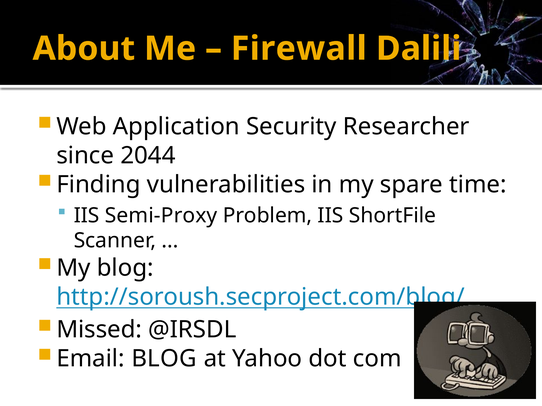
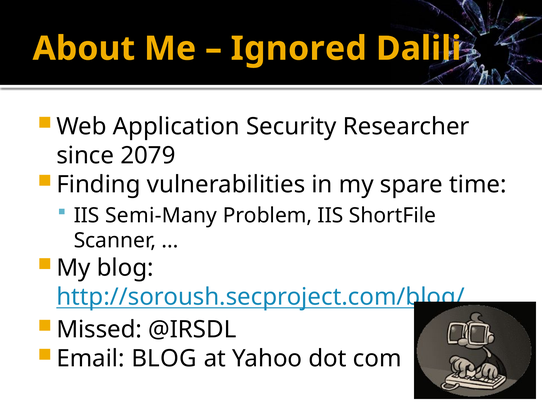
Firewall: Firewall -> Ignored
2044: 2044 -> 2079
Semi-Proxy: Semi-Proxy -> Semi-Many
